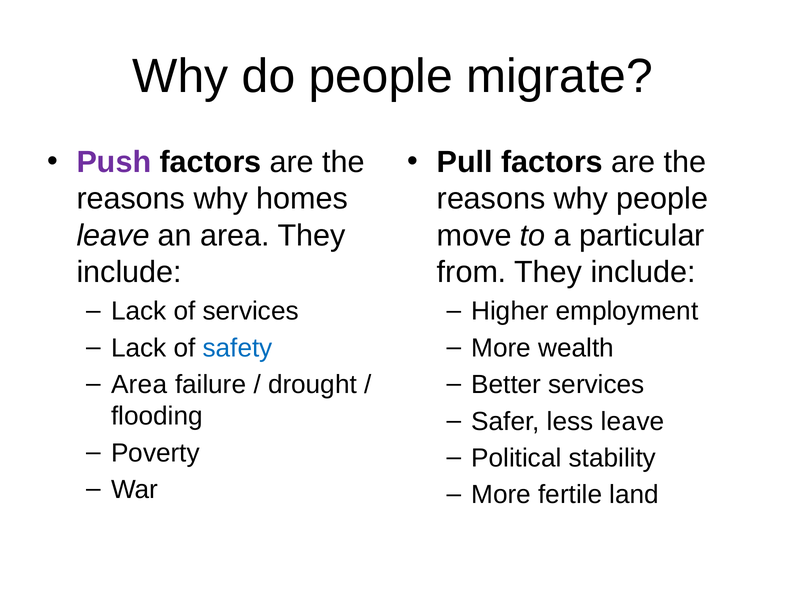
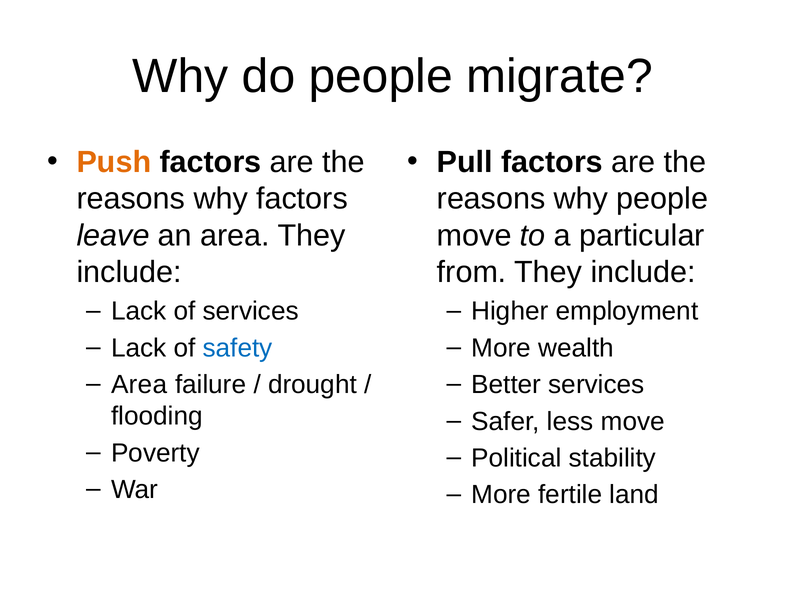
Push colour: purple -> orange
why homes: homes -> factors
less leave: leave -> move
